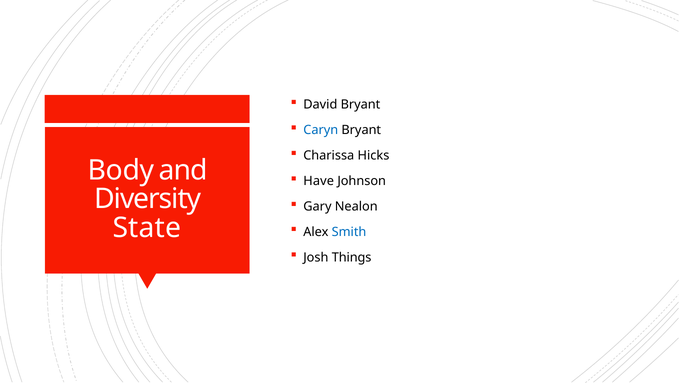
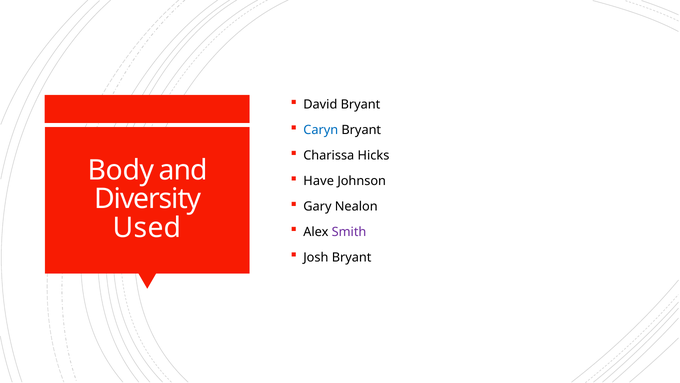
State: State -> Used
Smith colour: blue -> purple
Josh Things: Things -> Bryant
